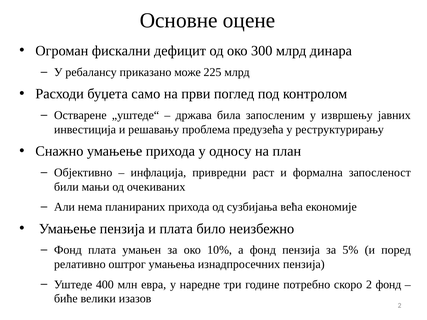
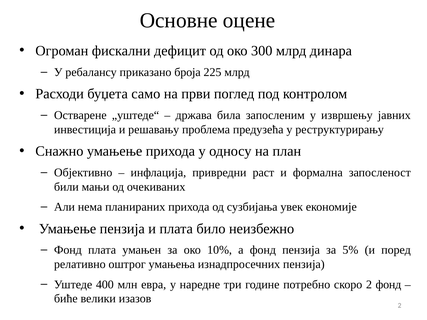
може: може -> броја
већа: већа -> увек
